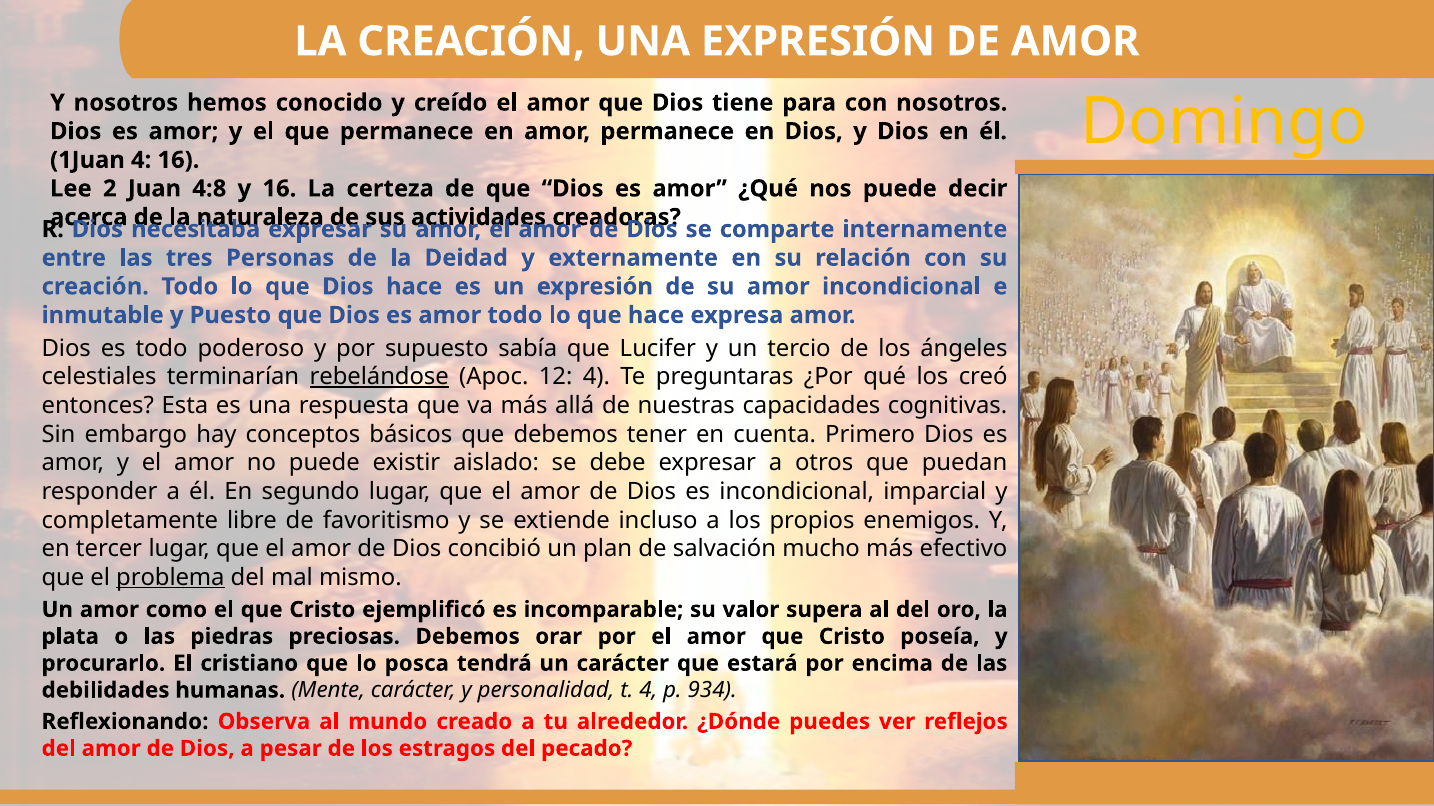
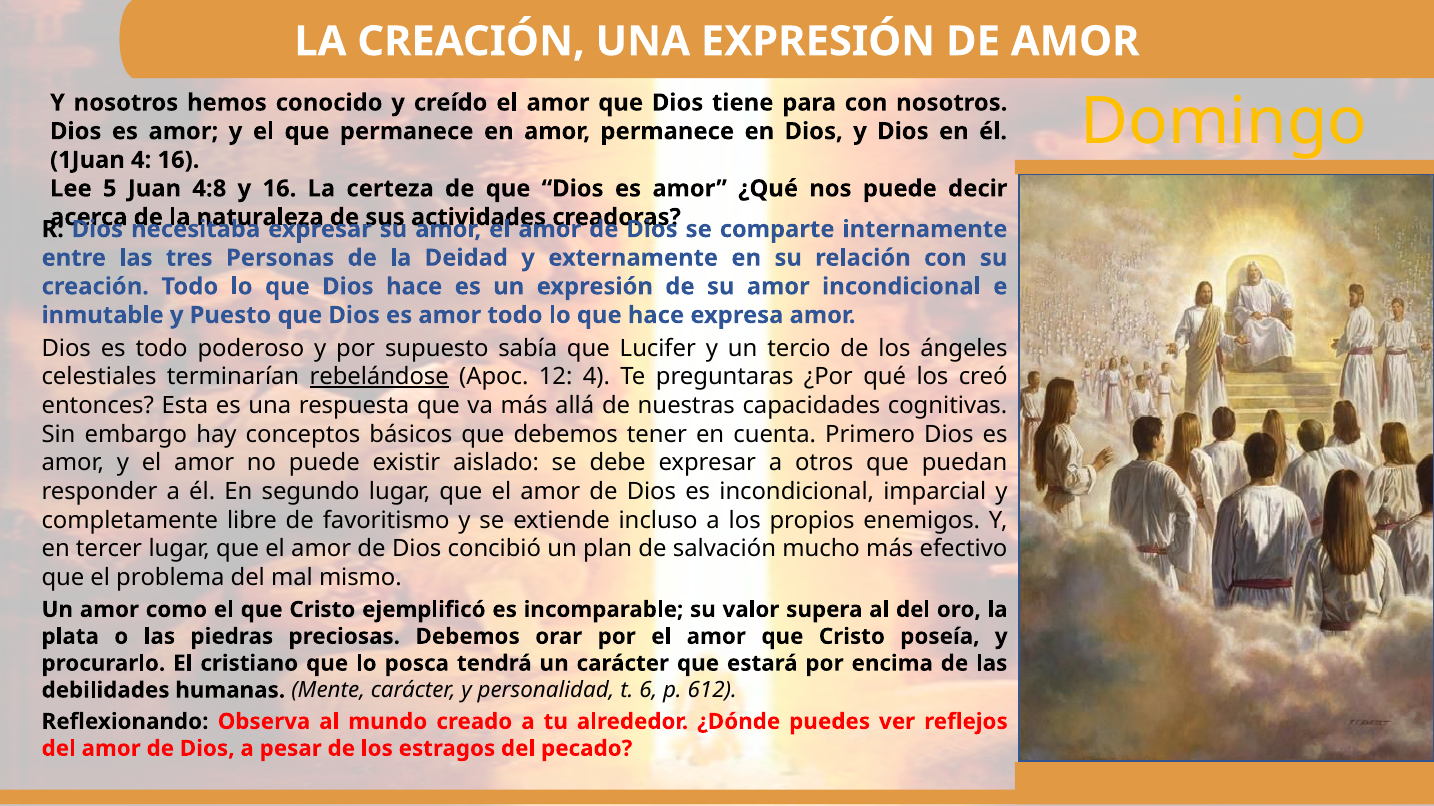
2: 2 -> 5
problema underline: present -> none
t 4: 4 -> 6
934: 934 -> 612
